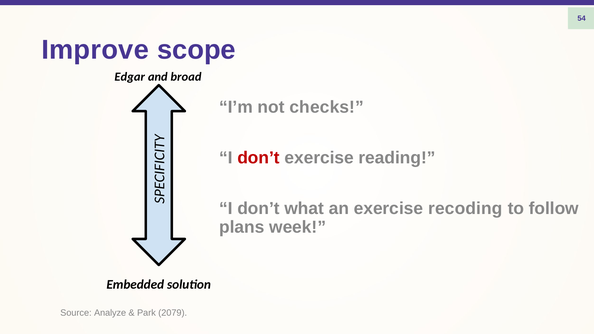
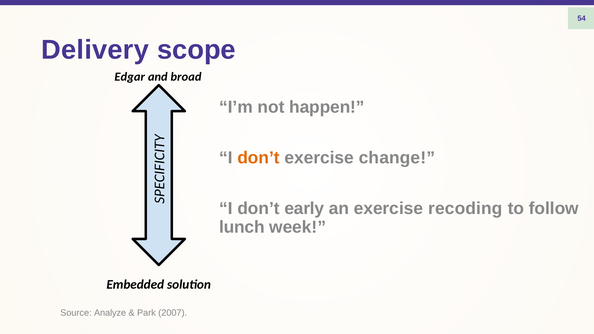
Improve: Improve -> Delivery
checks: checks -> happen
don’t at (259, 158) colour: red -> orange
reading: reading -> change
what: what -> early
plans: plans -> lunch
2079: 2079 -> 2007
